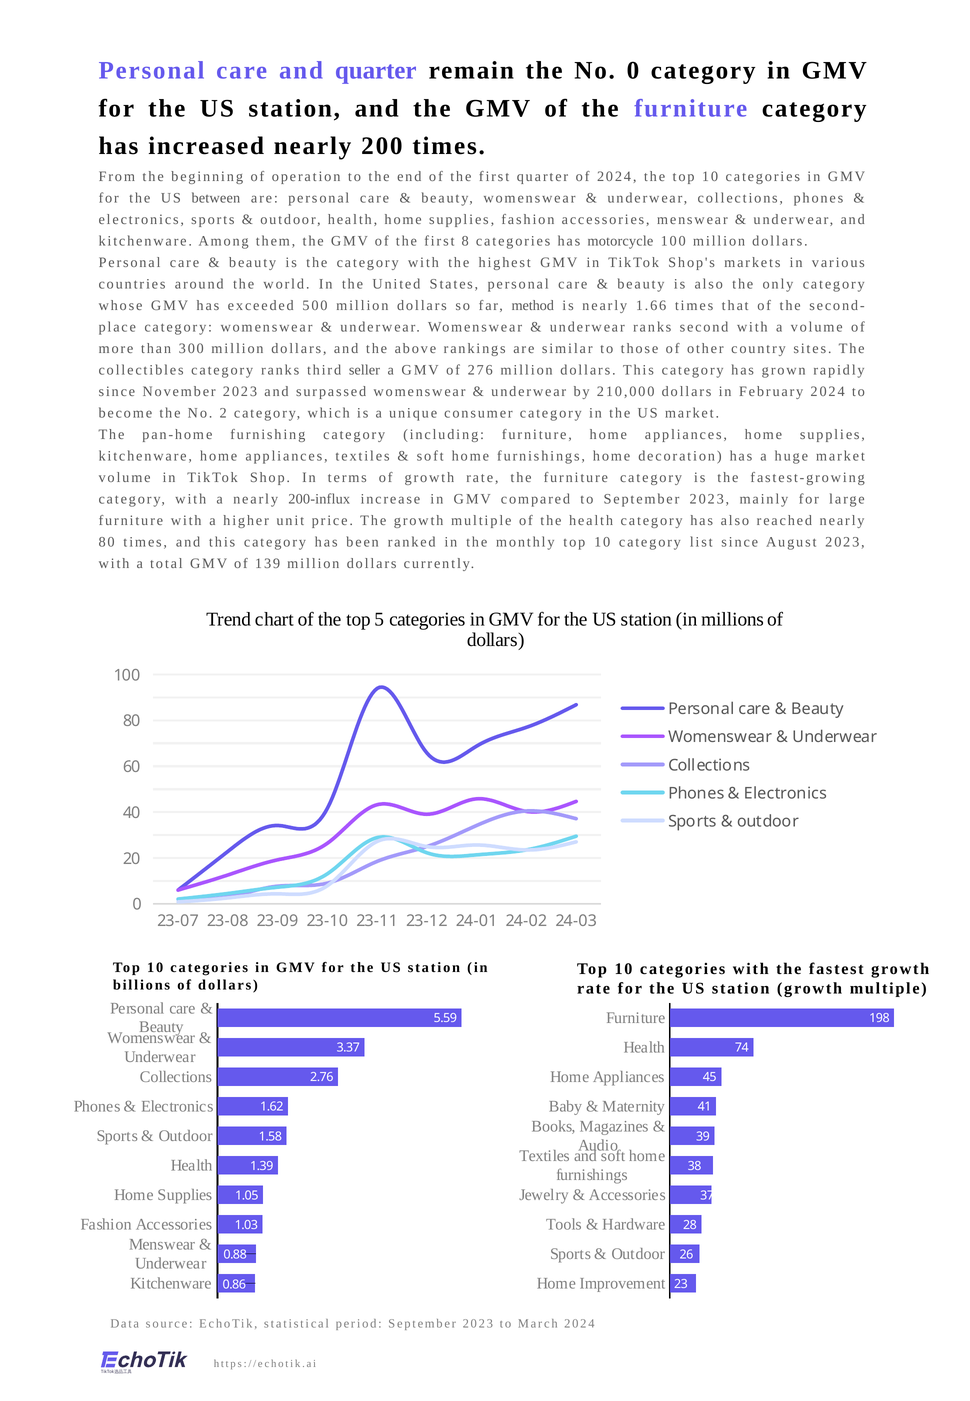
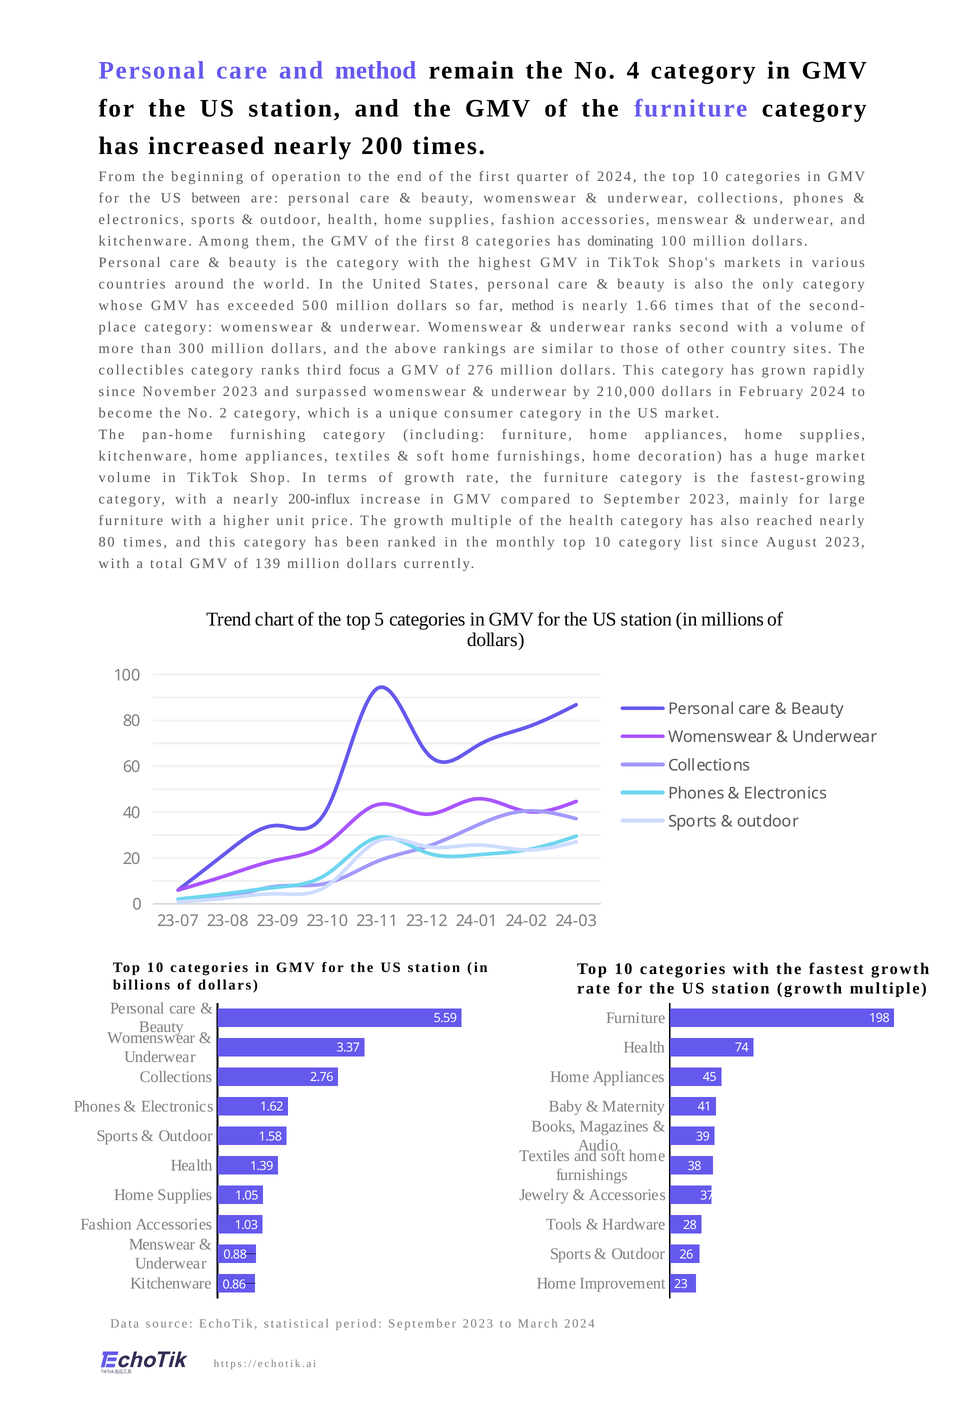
and quarter: quarter -> method
No 0: 0 -> 4
motorcycle: motorcycle -> dominating
seller: seller -> focus
